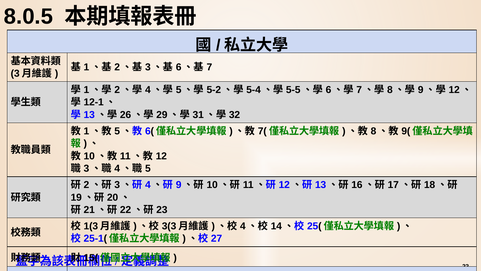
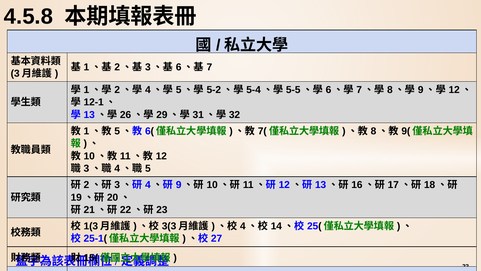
8.0.5: 8.0.5 -> 4.5.8
